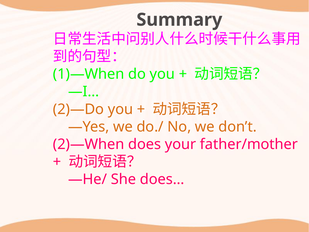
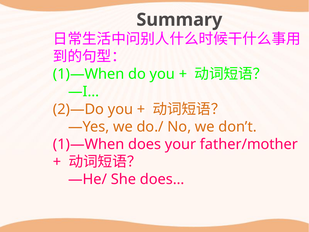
2)—When at (89, 144): 2)—When -> 1)—When
